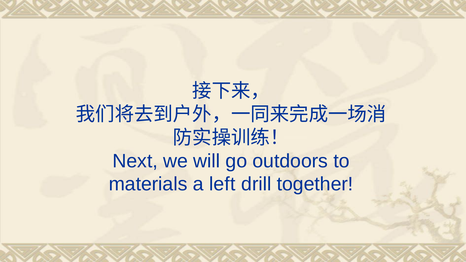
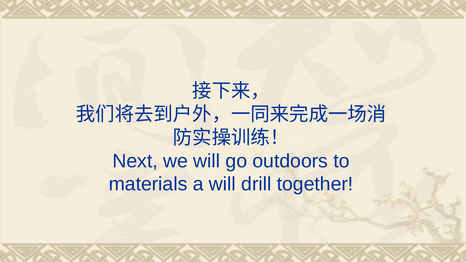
a left: left -> will
